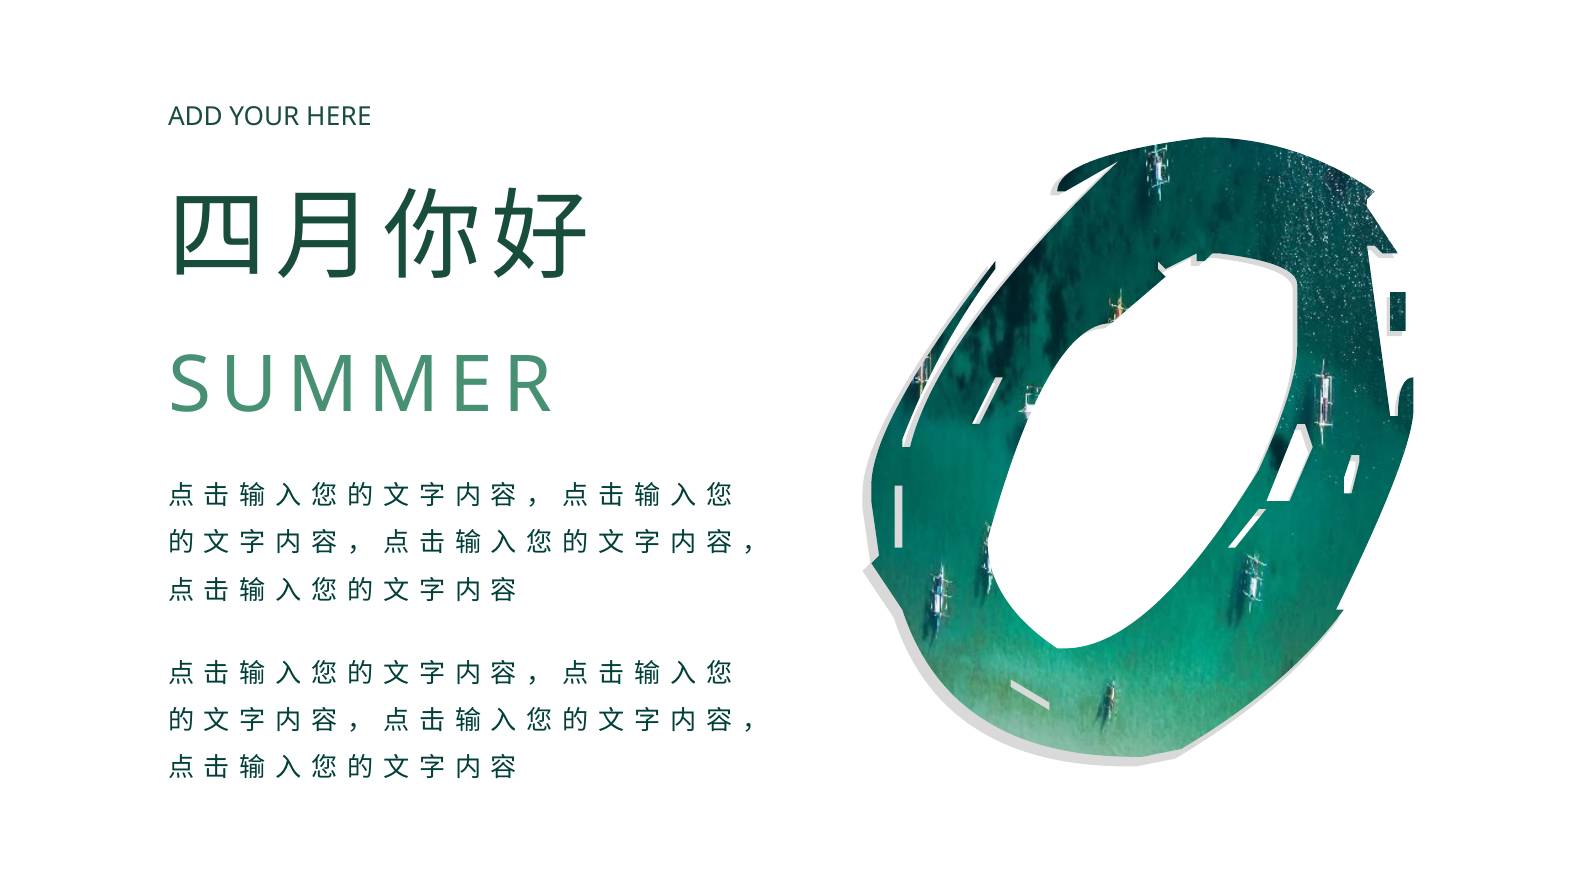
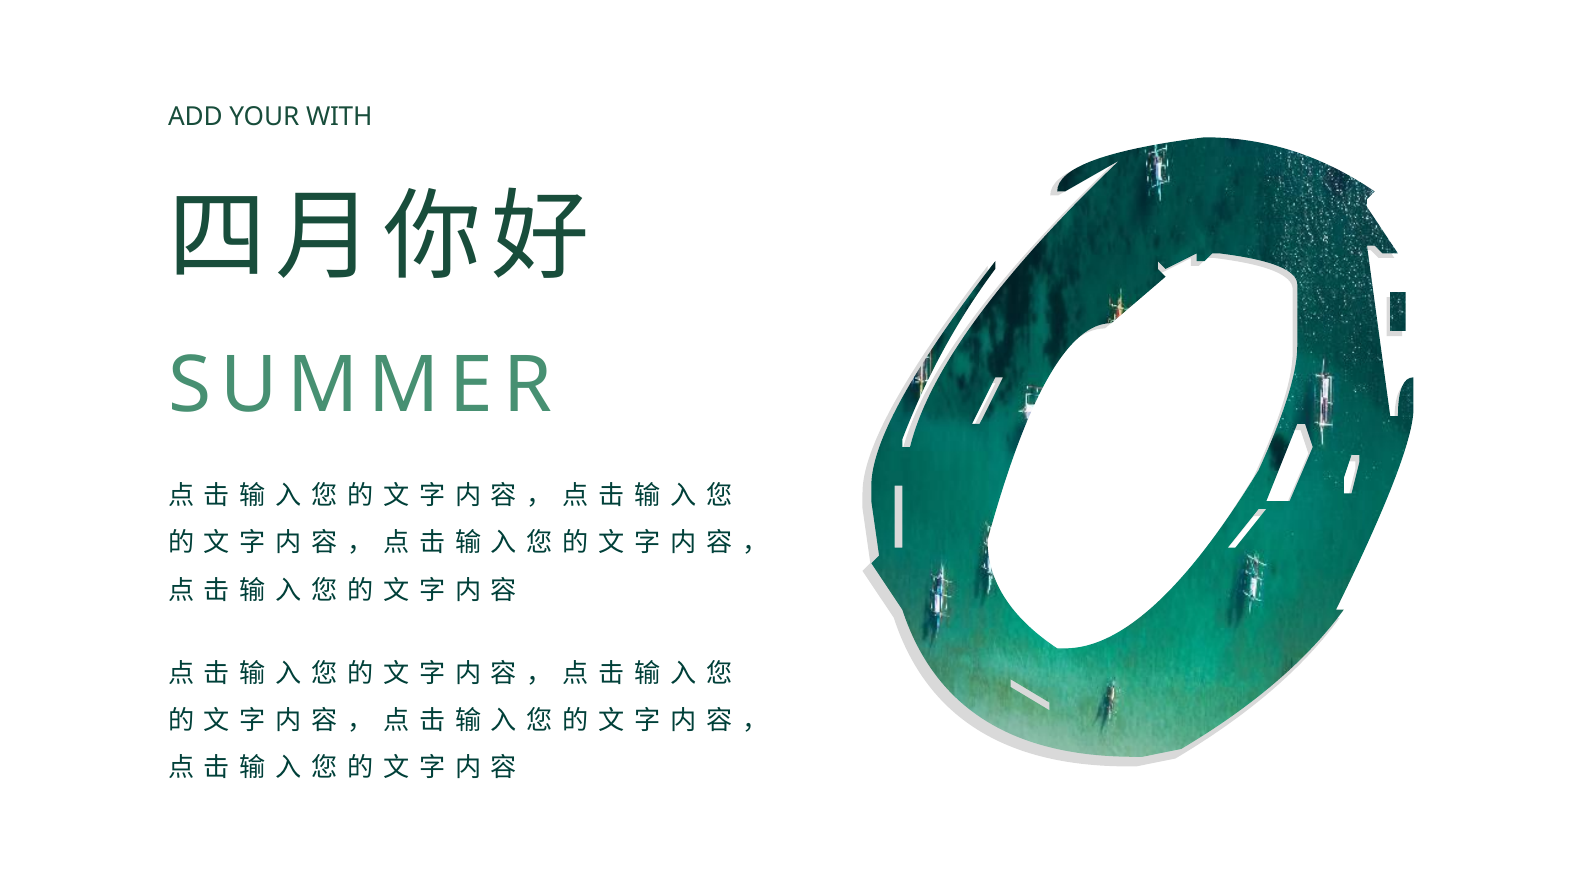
HERE: HERE -> WITH
